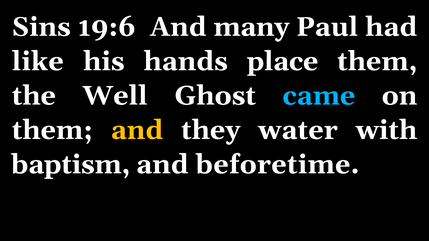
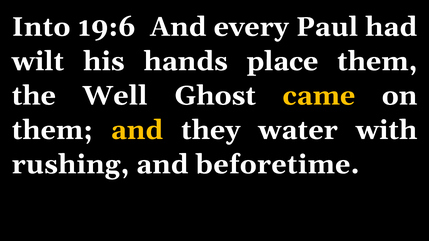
Sins: Sins -> Into
many: many -> every
like: like -> wilt
came colour: light blue -> yellow
baptism: baptism -> rushing
